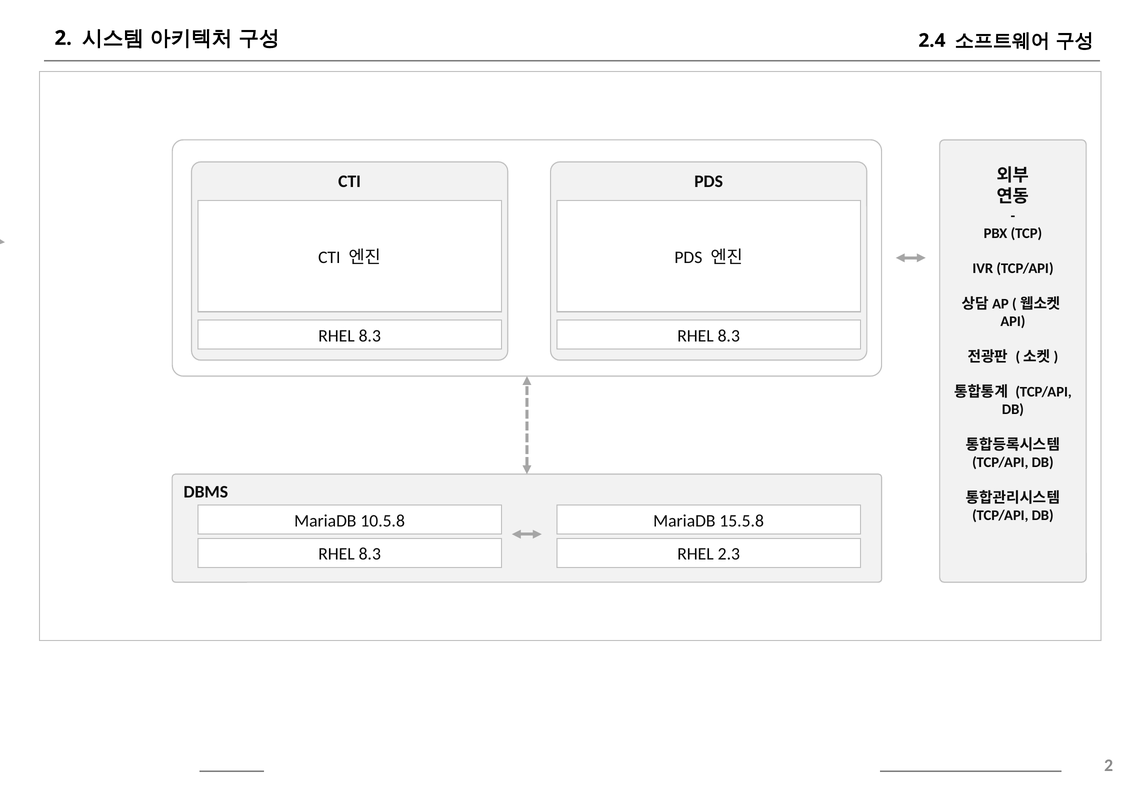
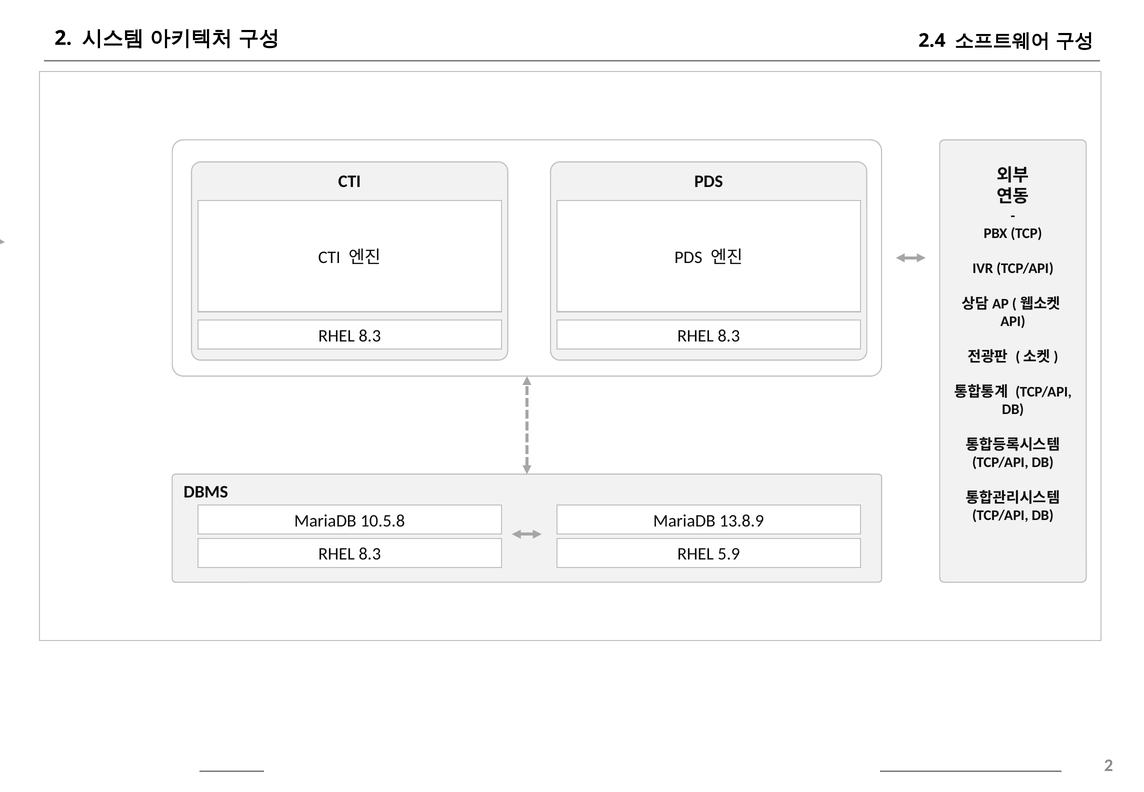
15.5.8: 15.5.8 -> 13.8.9
2.3: 2.3 -> 5.9
